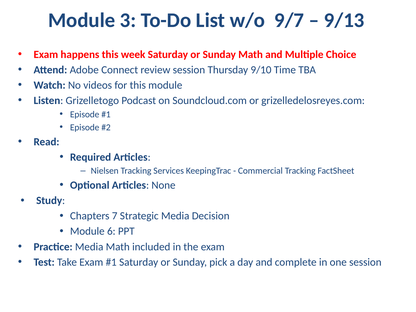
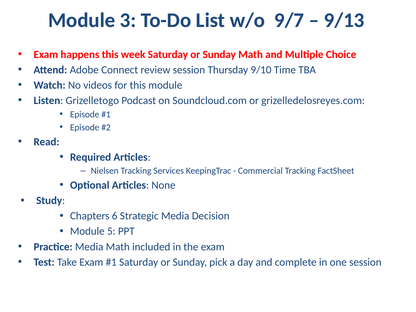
7: 7 -> 6
6: 6 -> 5
